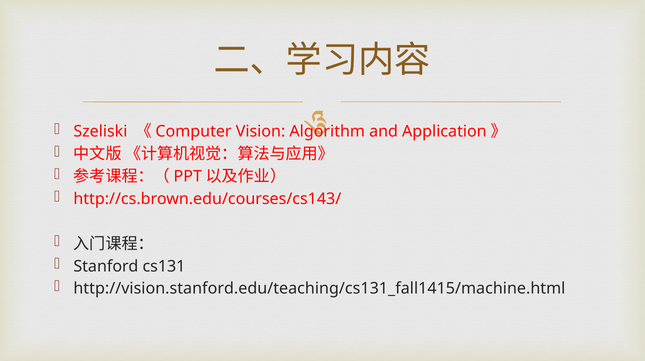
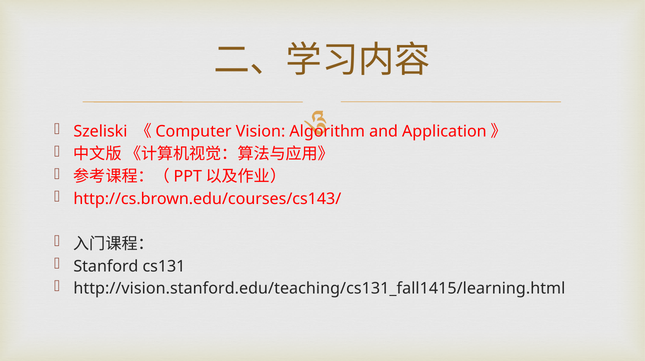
http://vision.stanford.edu/teaching/cs131_fall1415/machine.html: http://vision.stanford.edu/teaching/cs131_fall1415/machine.html -> http://vision.stanford.edu/teaching/cs131_fall1415/learning.html
